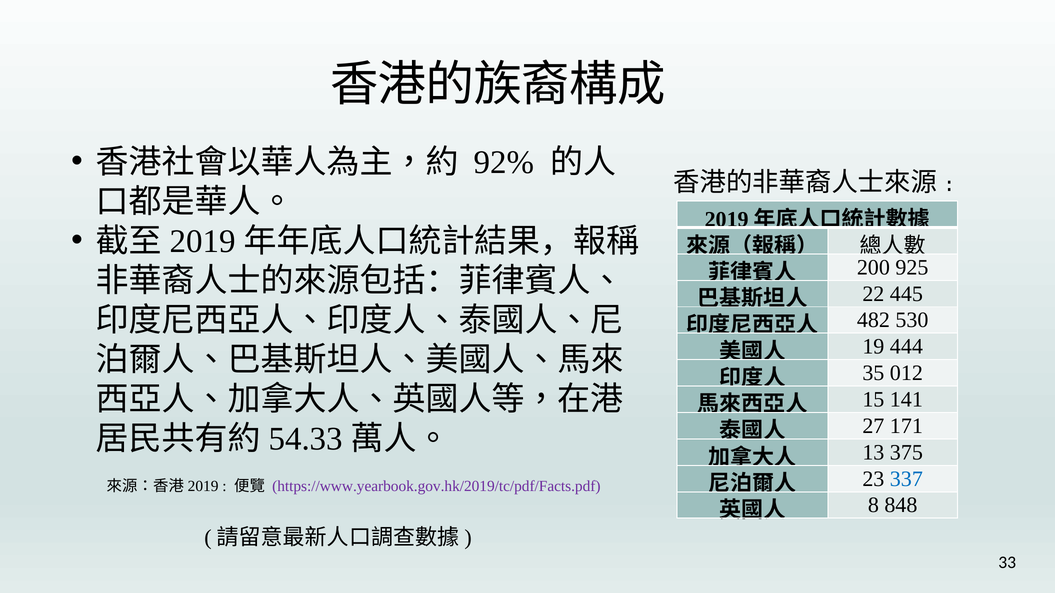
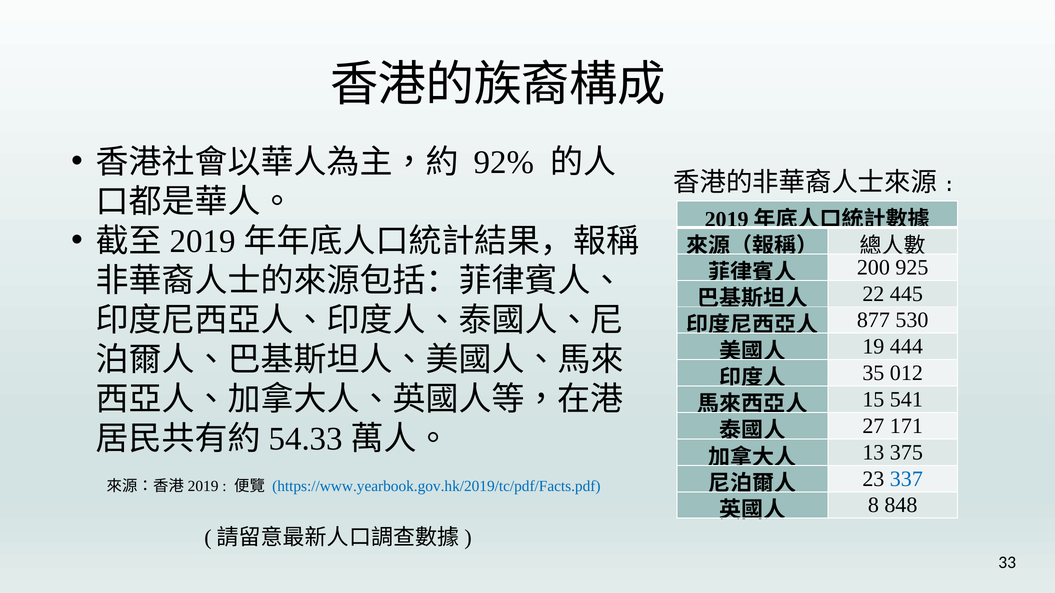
482: 482 -> 877
141: 141 -> 541
https://www.yearbook.gov.hk/2019/tc/pdf/Facts.pdf colour: purple -> blue
